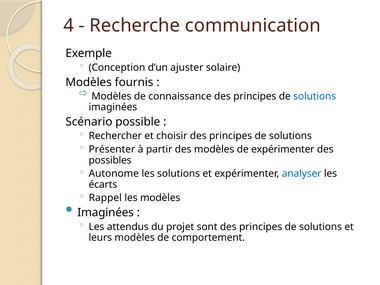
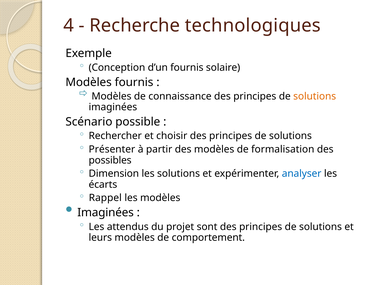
communication: communication -> technologiques
d’un ajuster: ajuster -> fournis
solutions at (315, 96) colour: blue -> orange
de expérimenter: expérimenter -> formalisation
Autonome: Autonome -> Dimension
